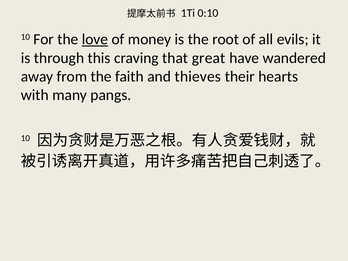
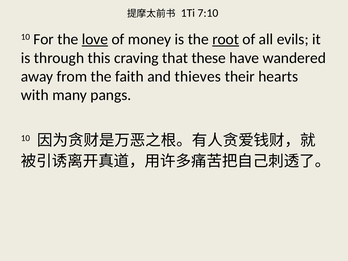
0:10: 0:10 -> 7:10
root underline: none -> present
great: great -> these
